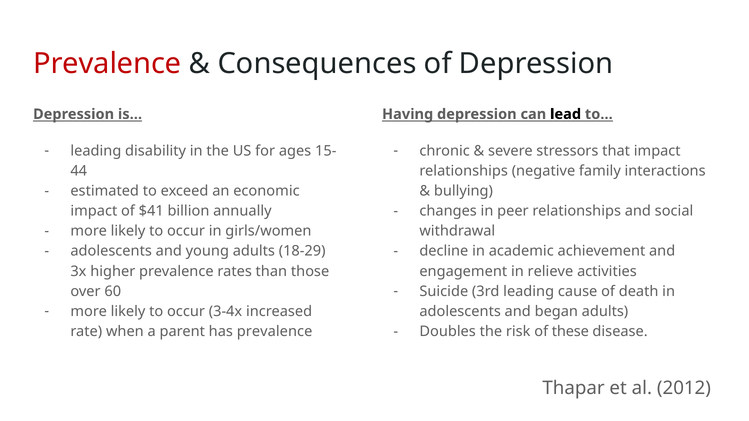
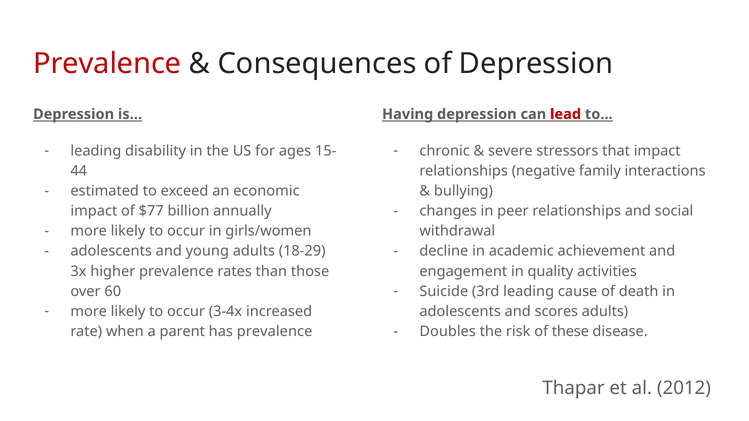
lead colour: black -> red
$41: $41 -> $77
relieve: relieve -> quality
began: began -> scores
